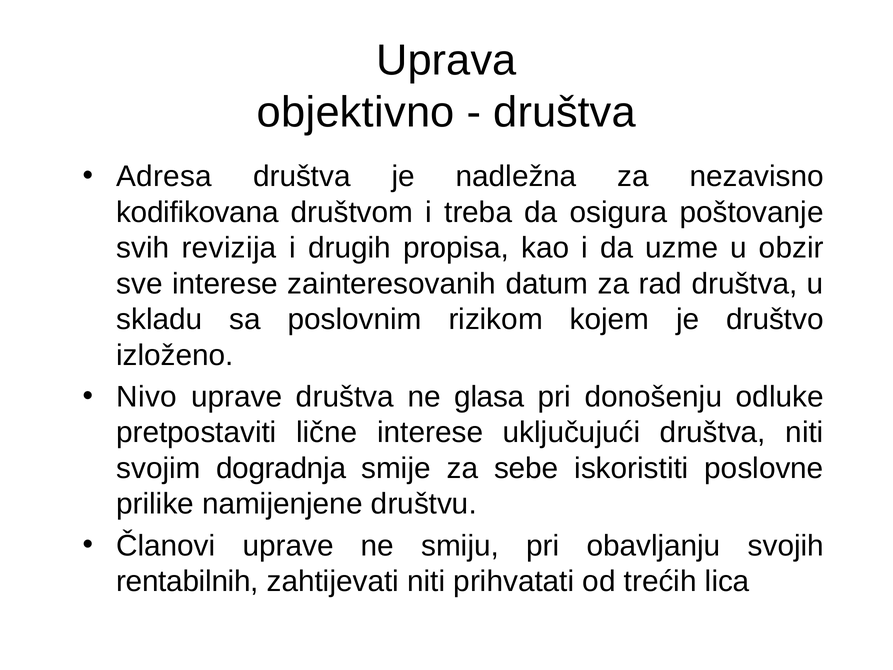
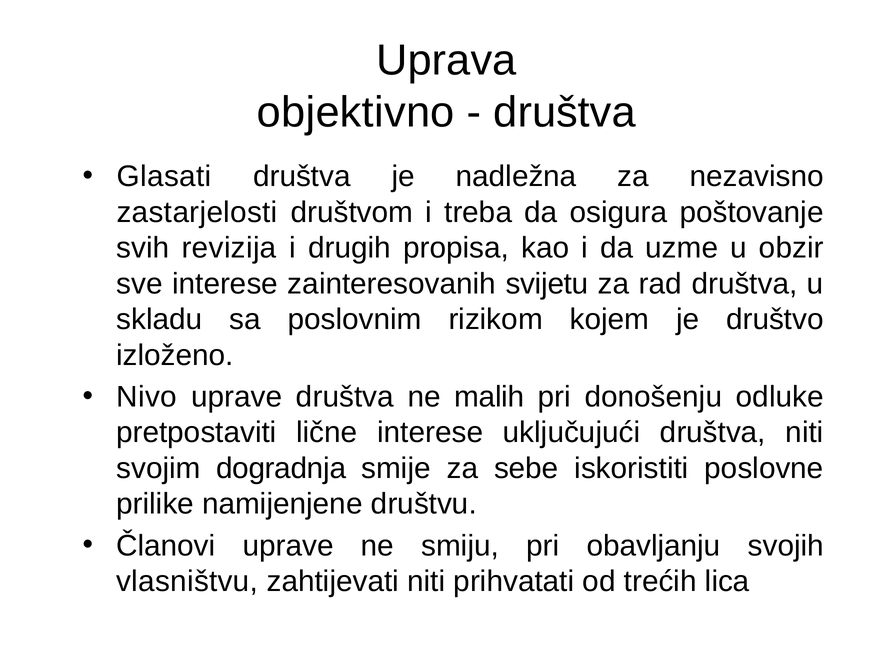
Adresa: Adresa -> Glasati
kodifikovana: kodifikovana -> zastarjelosti
datum: datum -> svijetu
glasa: glasa -> malih
rentabilnih: rentabilnih -> vlasništvu
